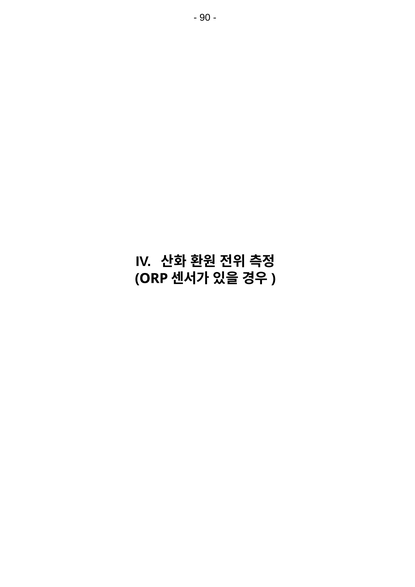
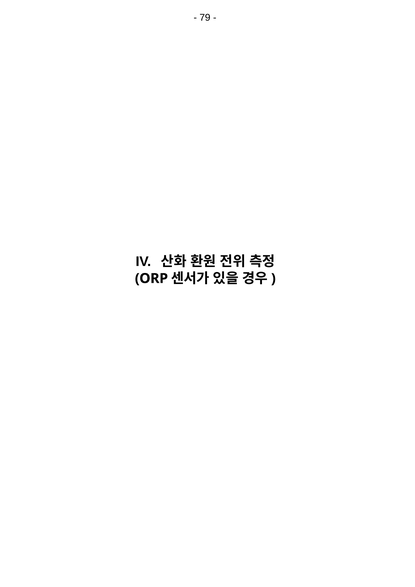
90: 90 -> 79
